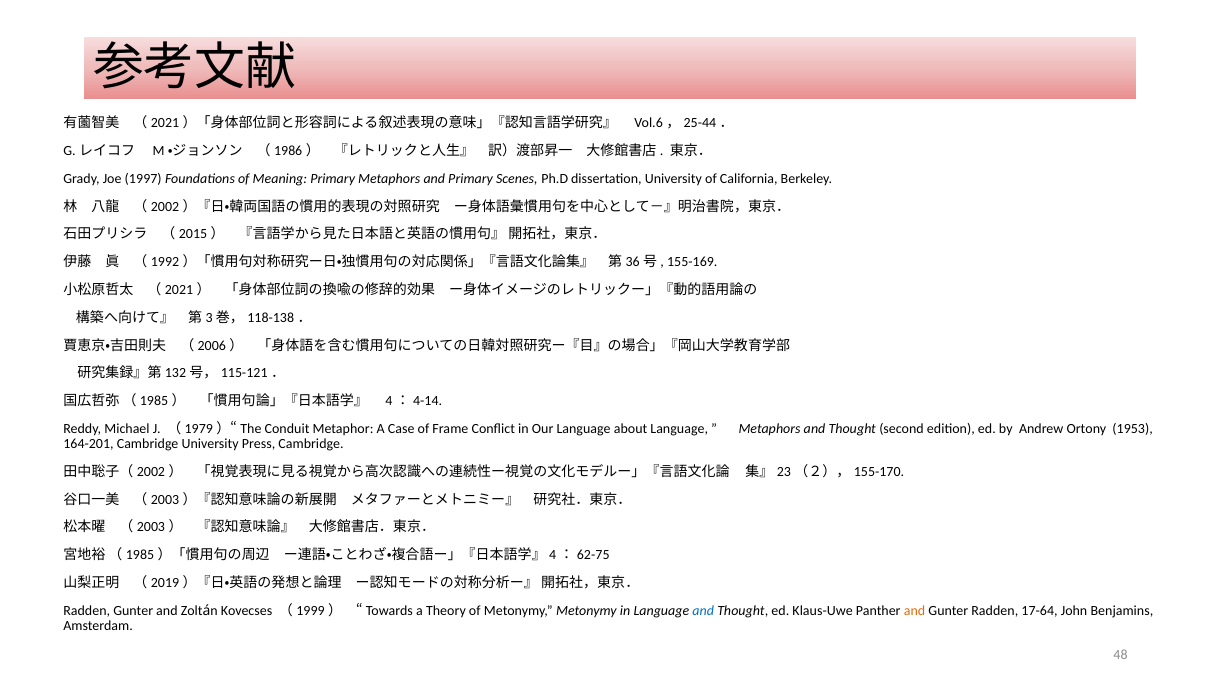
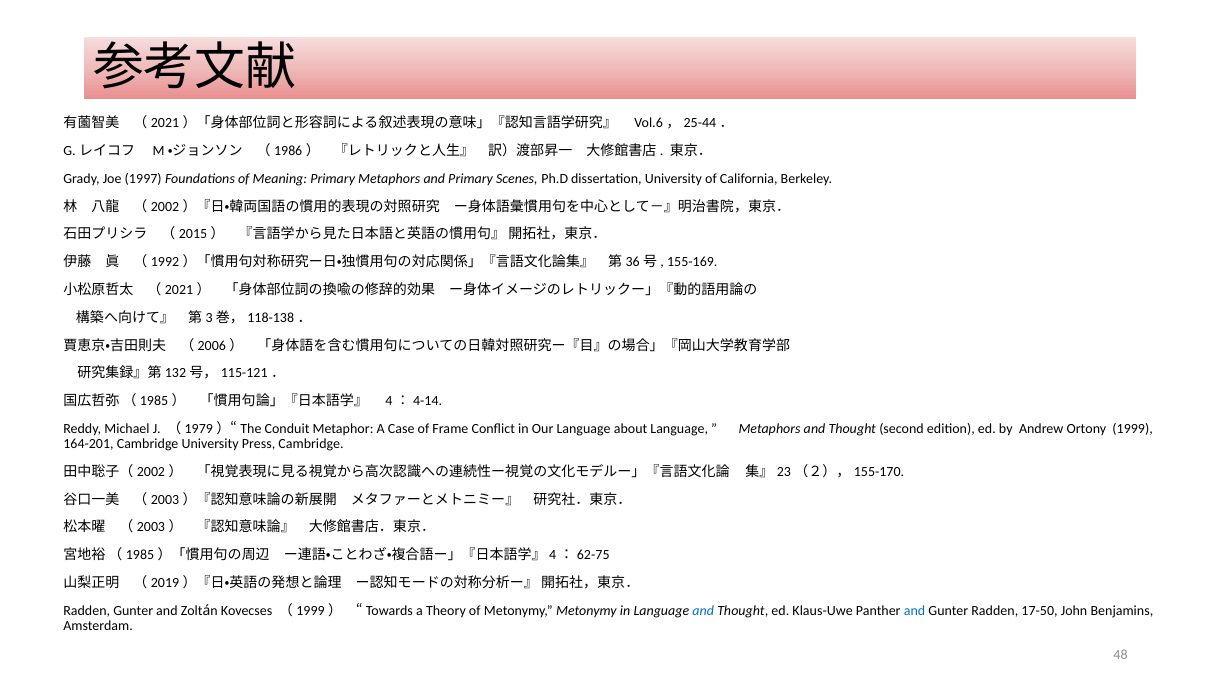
1953: 1953 -> 1999
and at (915, 611) colour: orange -> blue
17-64: 17-64 -> 17-50
